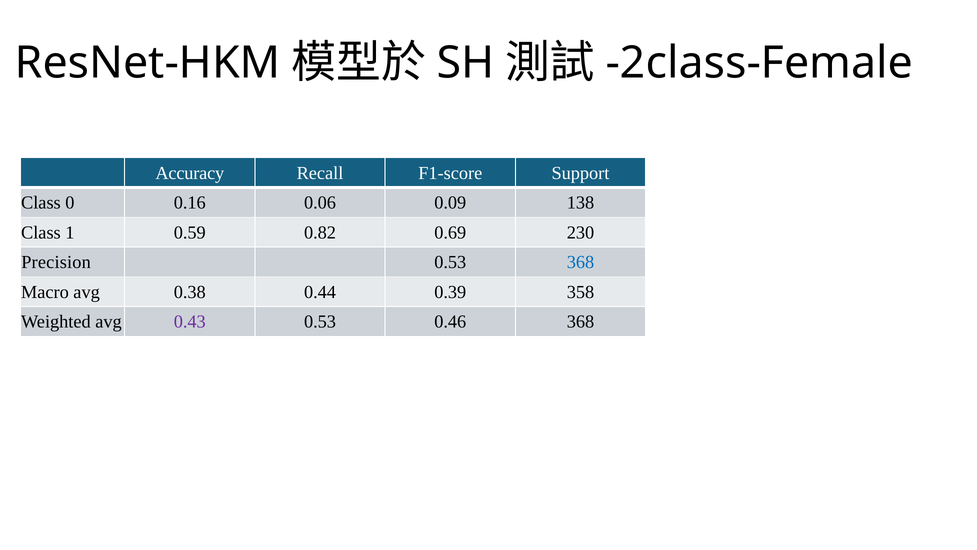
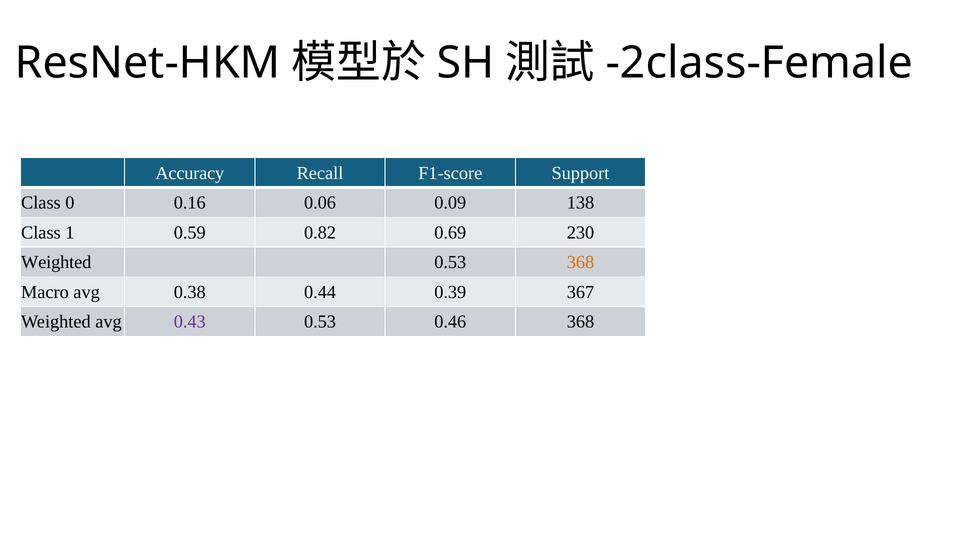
Precision at (56, 262): Precision -> Weighted
368 at (581, 262) colour: blue -> orange
358: 358 -> 367
